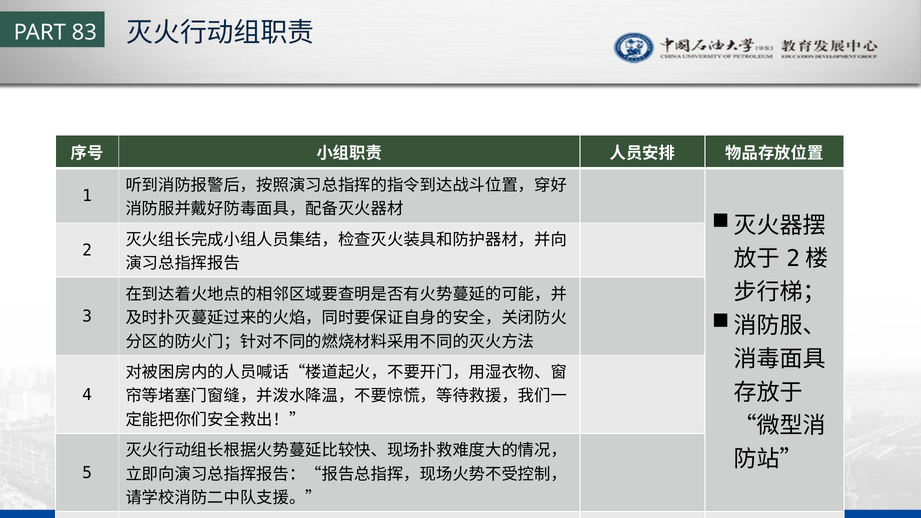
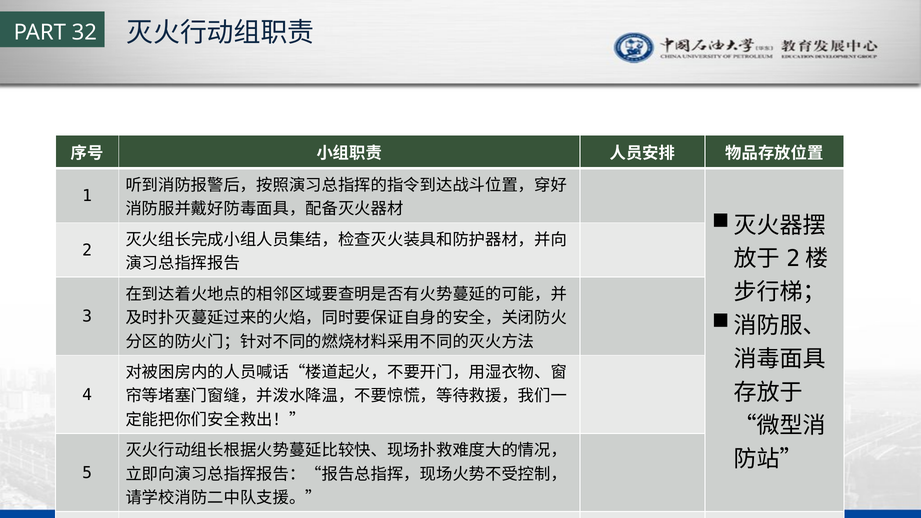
83: 83 -> 32
